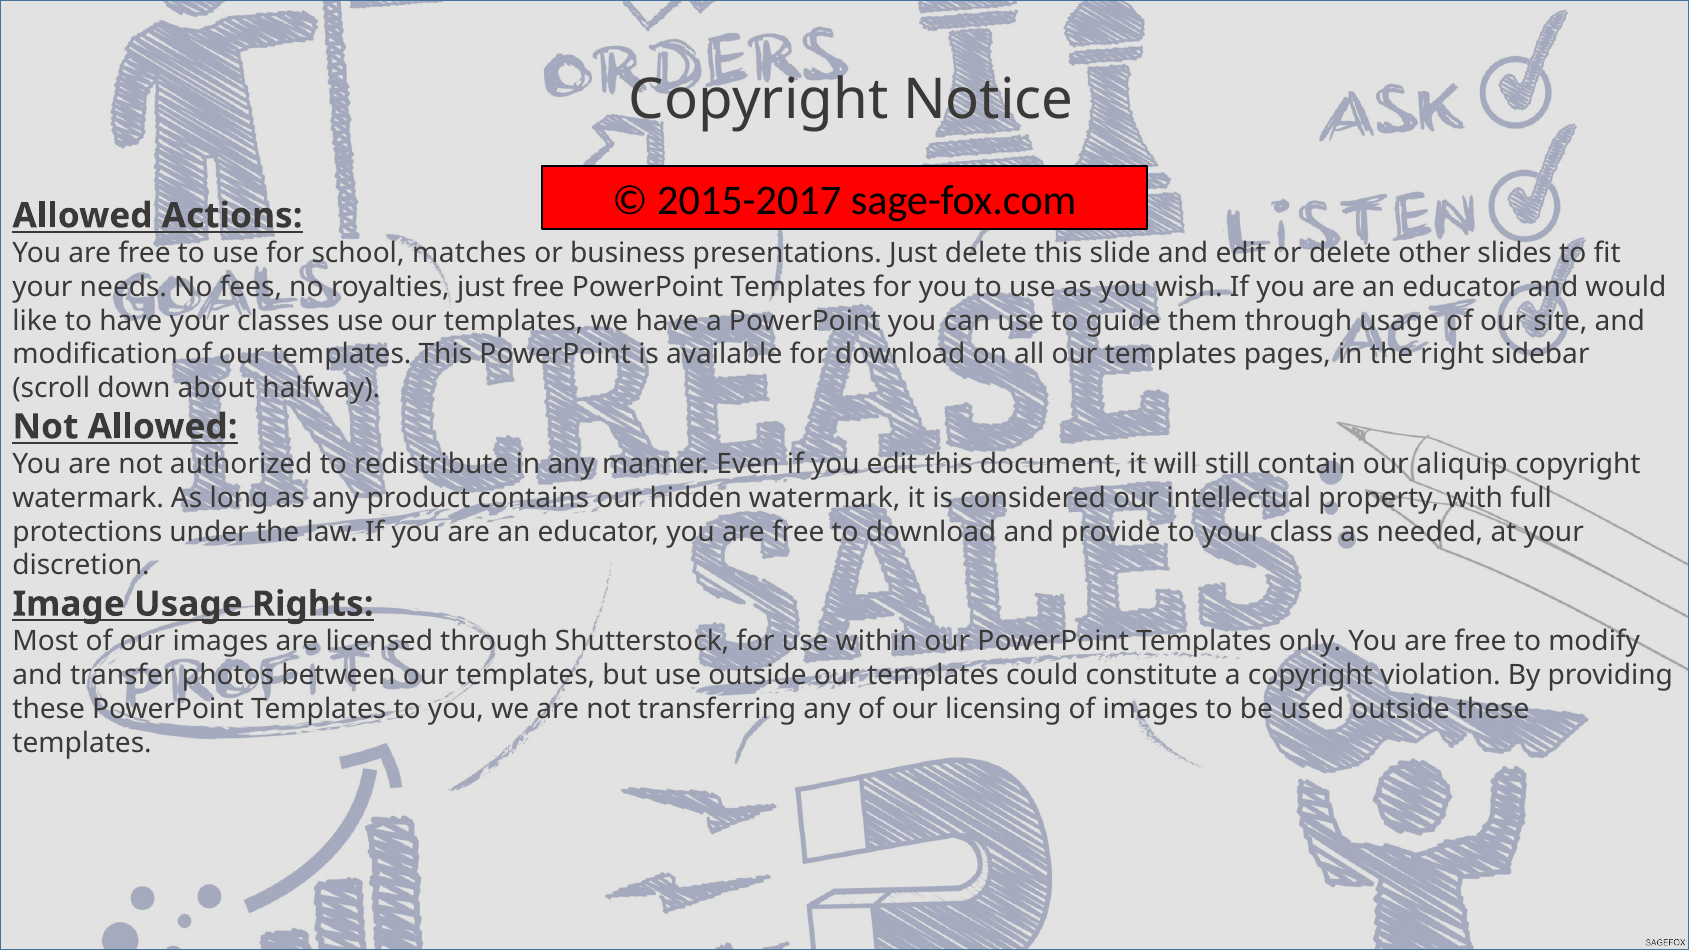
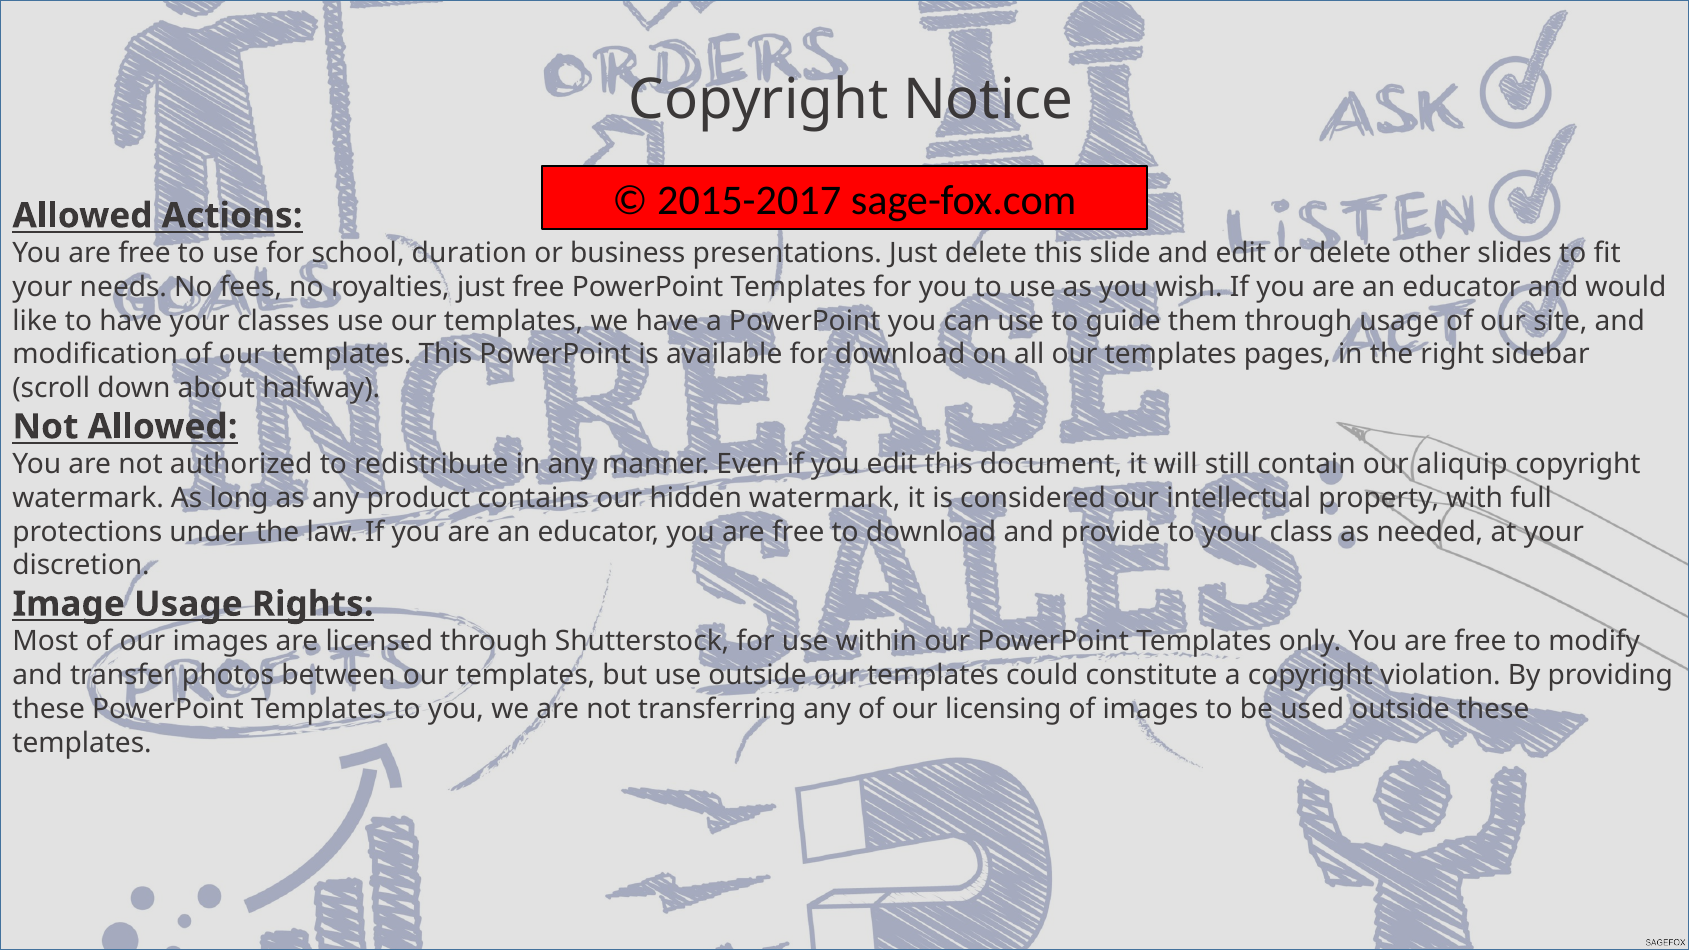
matches: matches -> duration
